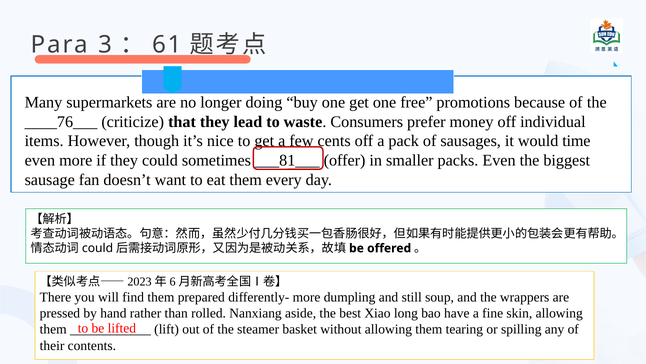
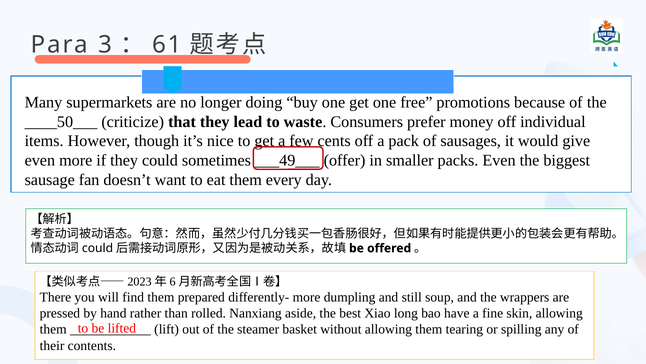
____76___: ____76___ -> ____50___
time: time -> give
___81___: ___81___ -> ___49___
